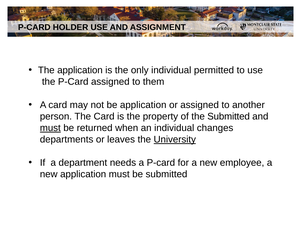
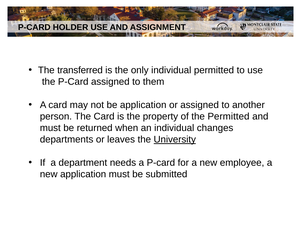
The application: application -> transferred
the Submitted: Submitted -> Permitted
must at (50, 128) underline: present -> none
